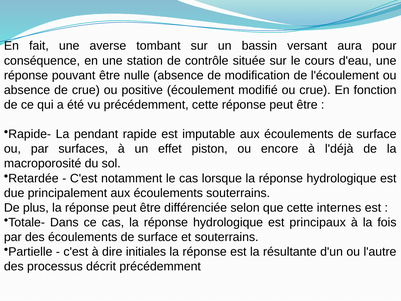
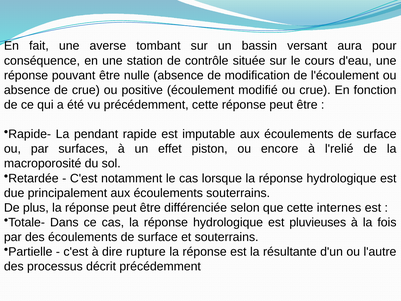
l'déjà: l'déjà -> l'relié
principaux: principaux -> pluvieuses
initiales: initiales -> rupture
